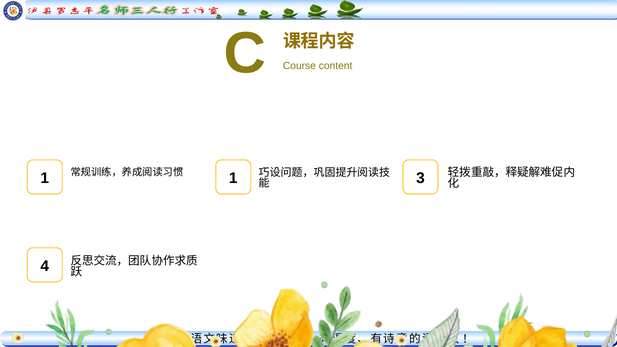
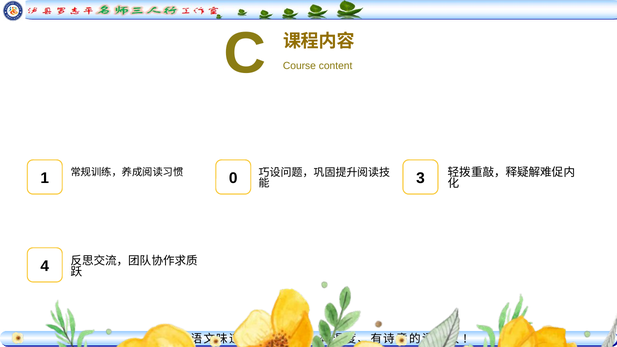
1 1: 1 -> 0
